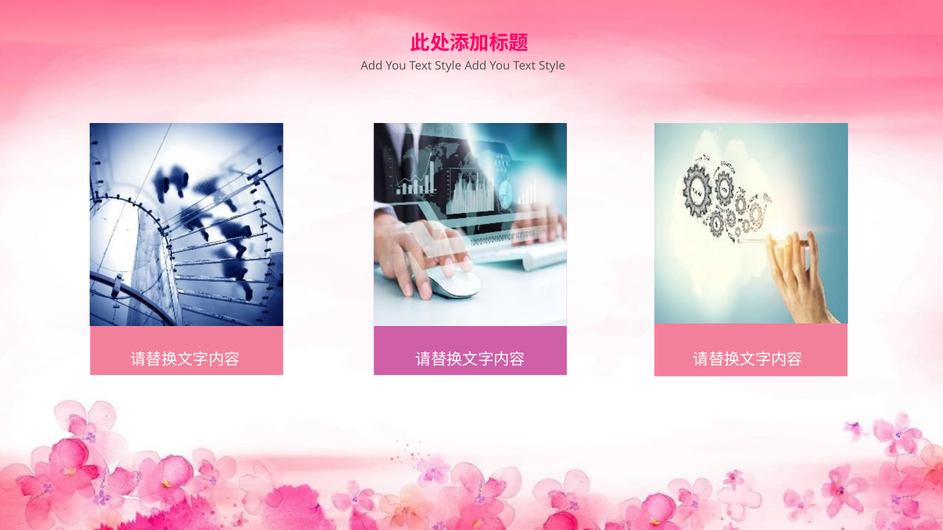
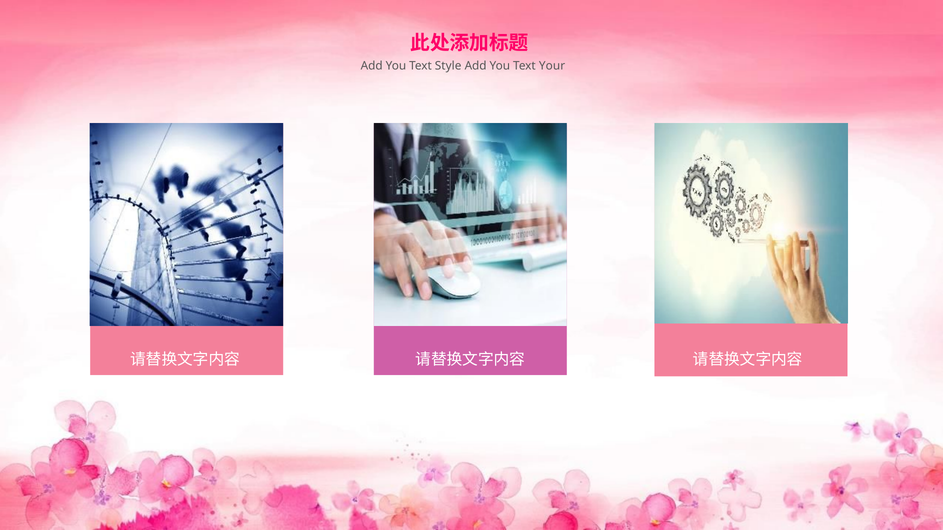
Style at (552, 66): Style -> Your
